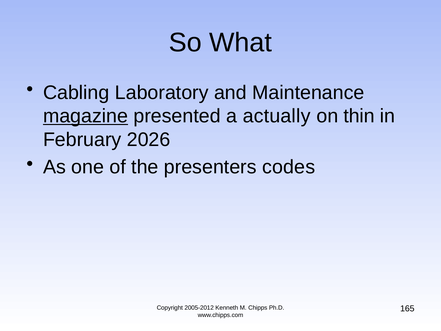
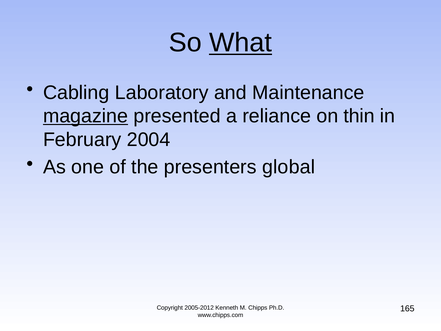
What underline: none -> present
actually: actually -> reliance
2026: 2026 -> 2004
codes: codes -> global
